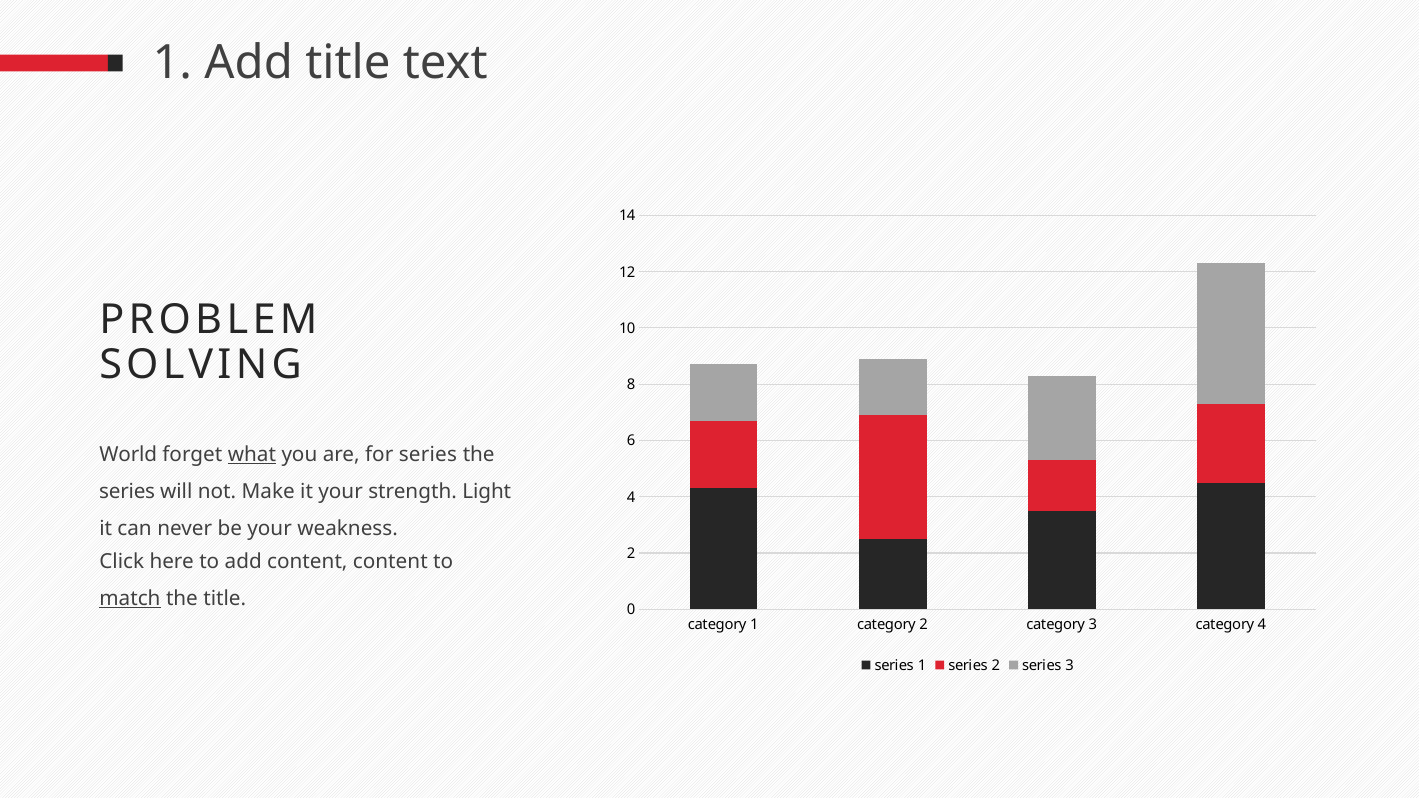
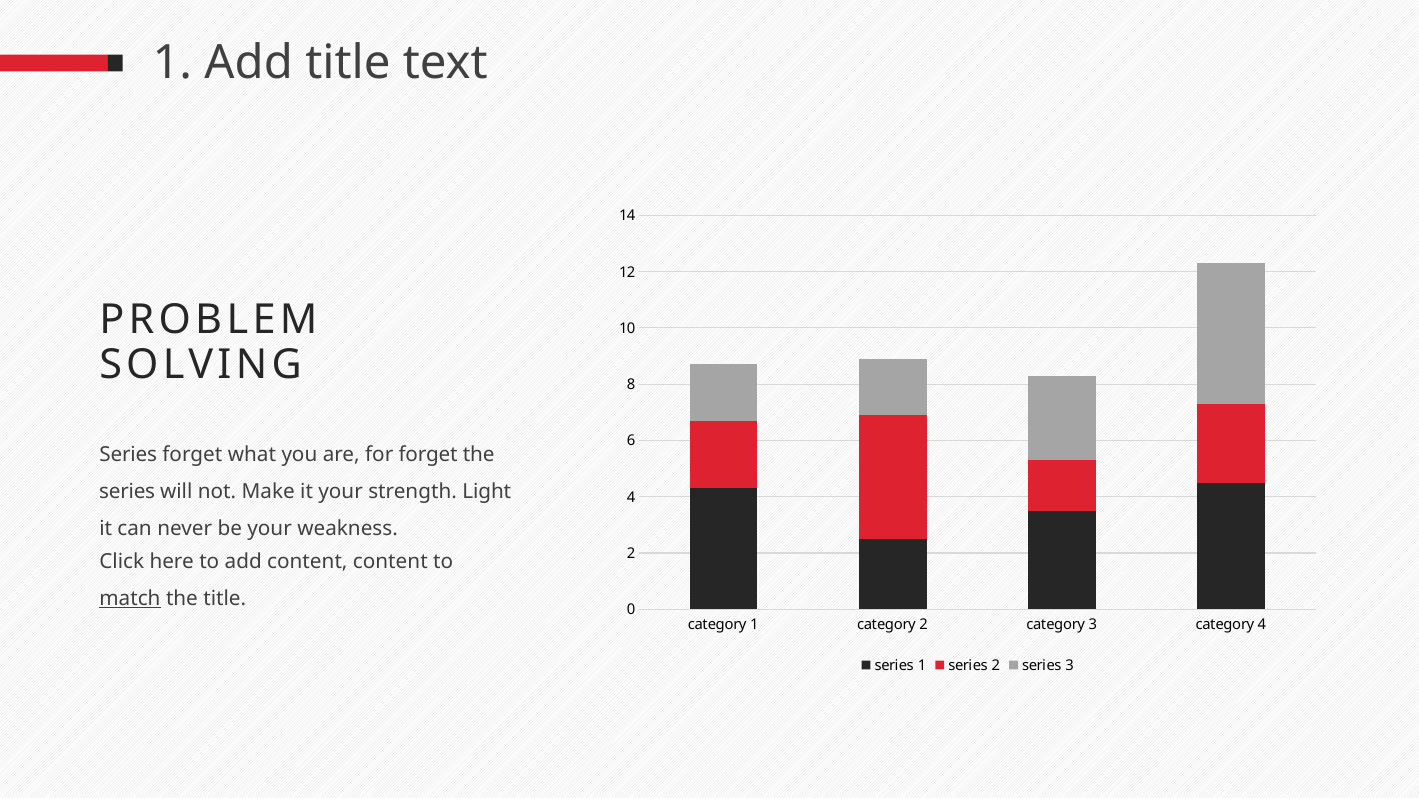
World at (128, 455): World -> Series
what underline: present -> none
for series: series -> forget
